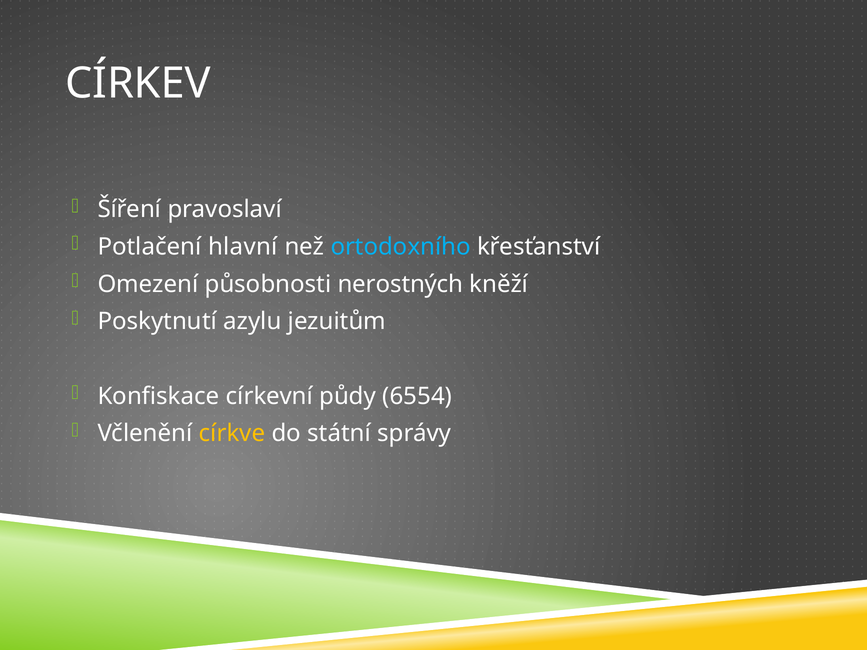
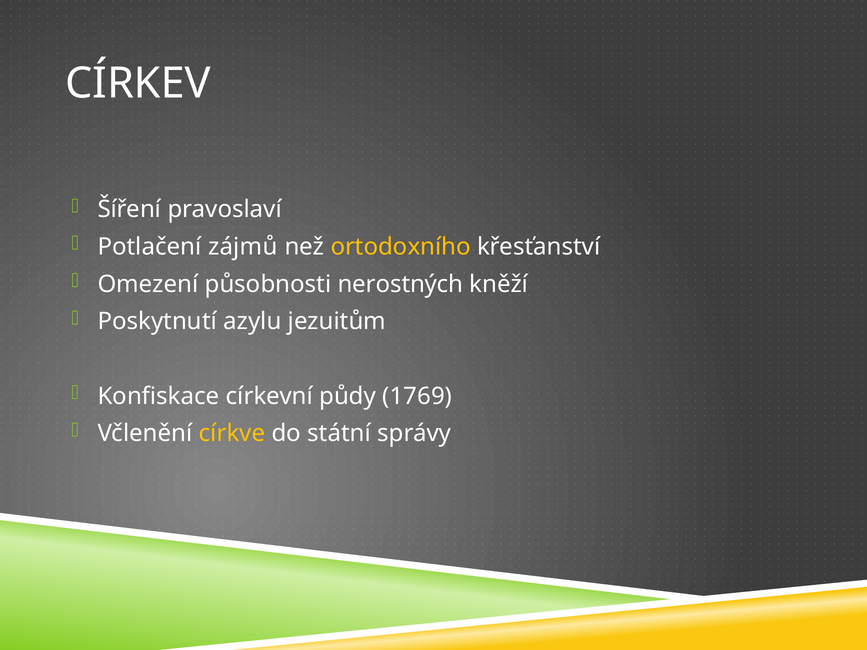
hlavní: hlavní -> zájmů
ortodoxního colour: light blue -> yellow
6554: 6554 -> 1769
